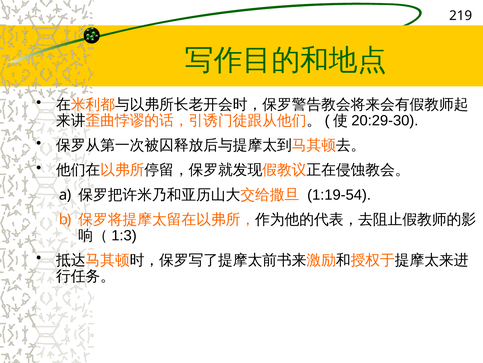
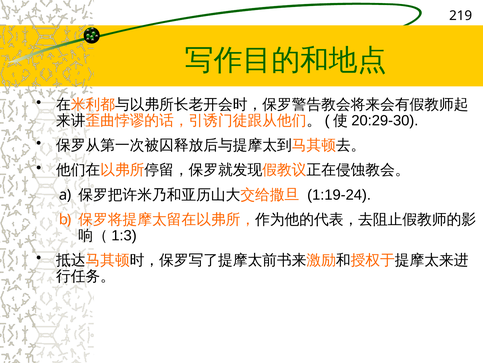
1:19-54: 1:19-54 -> 1:19-24
